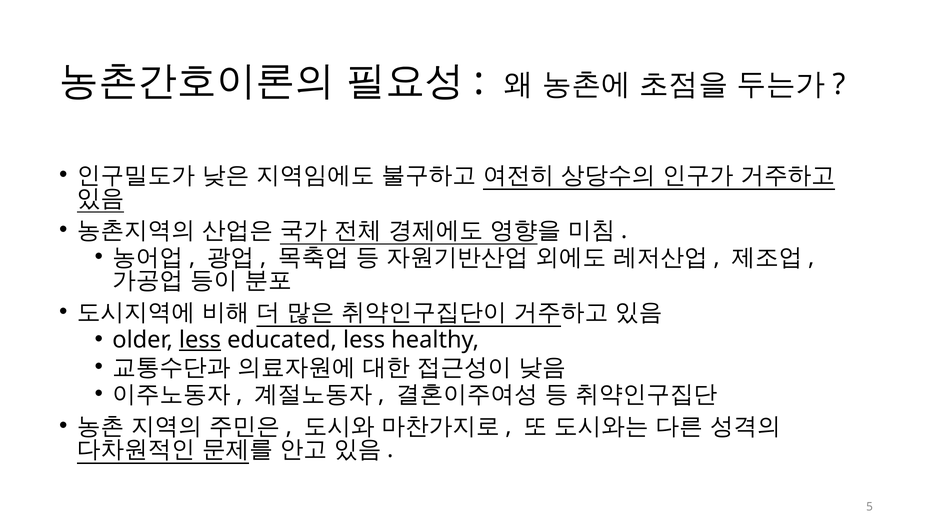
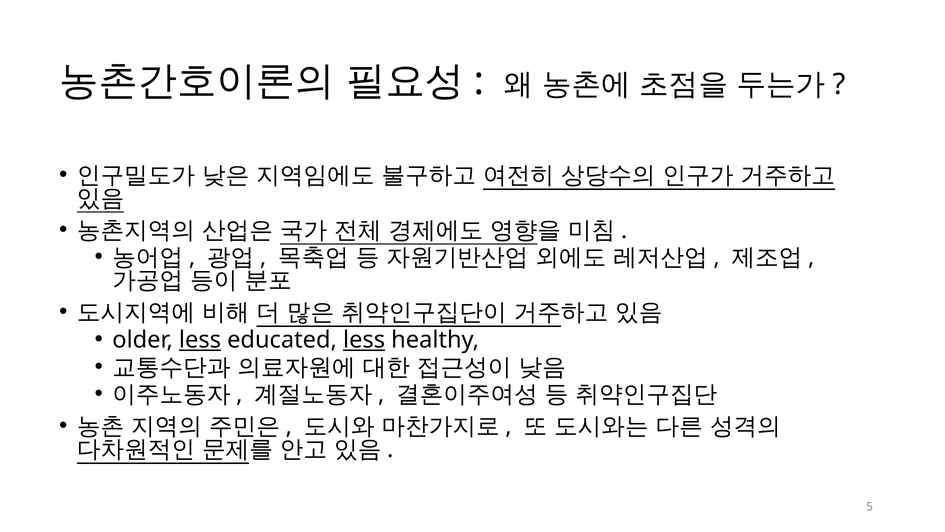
less at (364, 340) underline: none -> present
